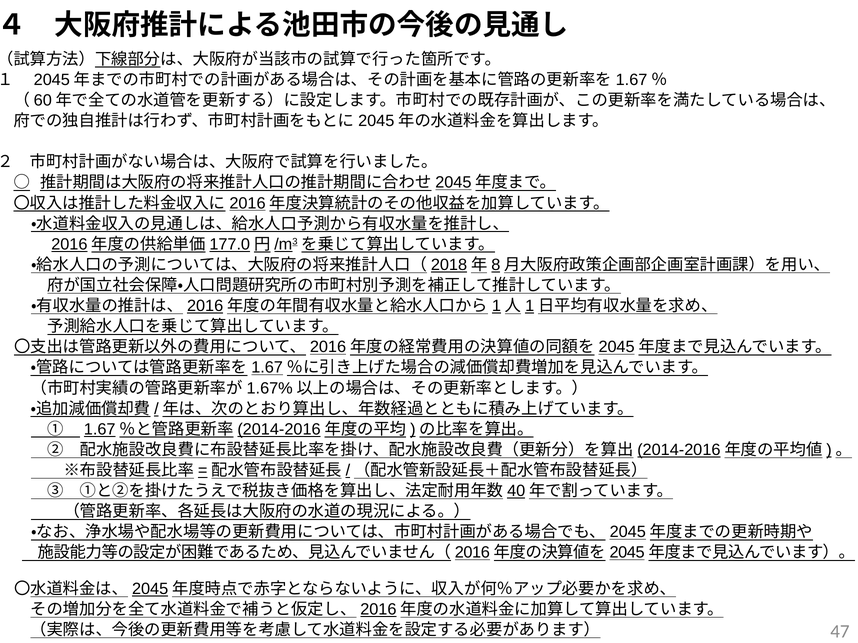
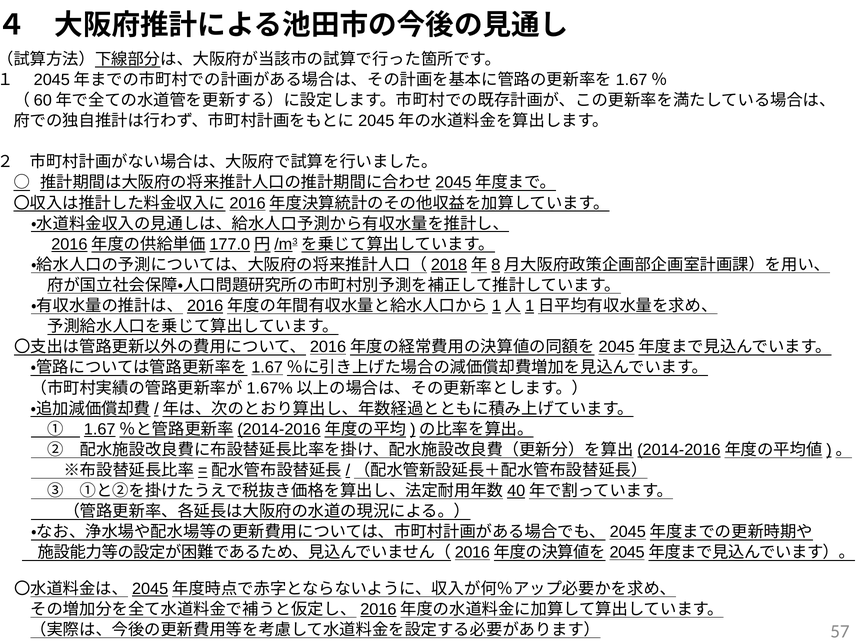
47: 47 -> 57
